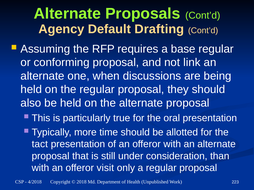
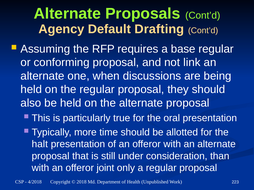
tact: tact -> halt
visit: visit -> joint
